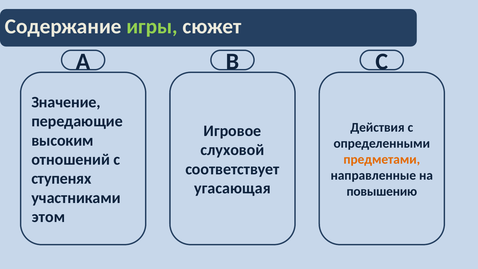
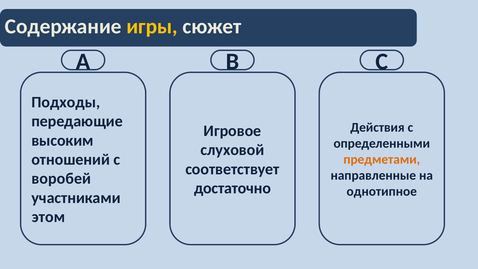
игры colour: light green -> yellow
Значение: Значение -> Подходы
ступенях: ступенях -> воробей
угасающая: угасающая -> достаточно
повышению: повышению -> однотипное
